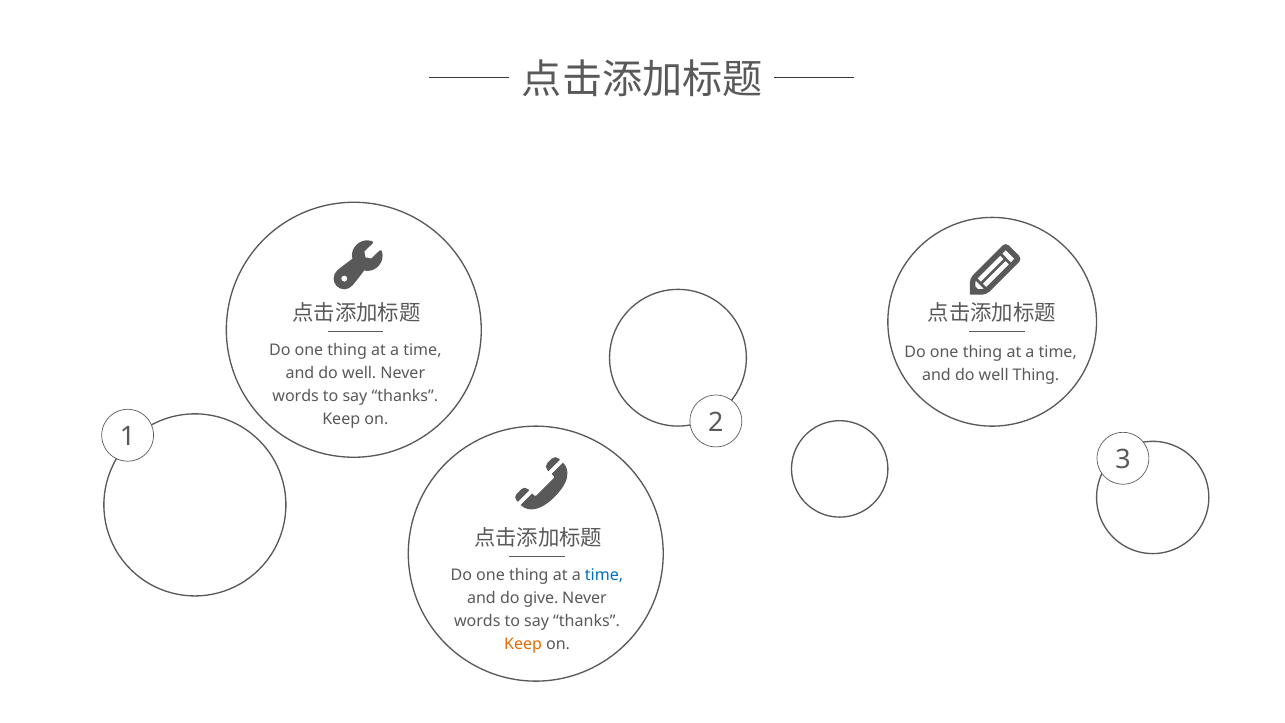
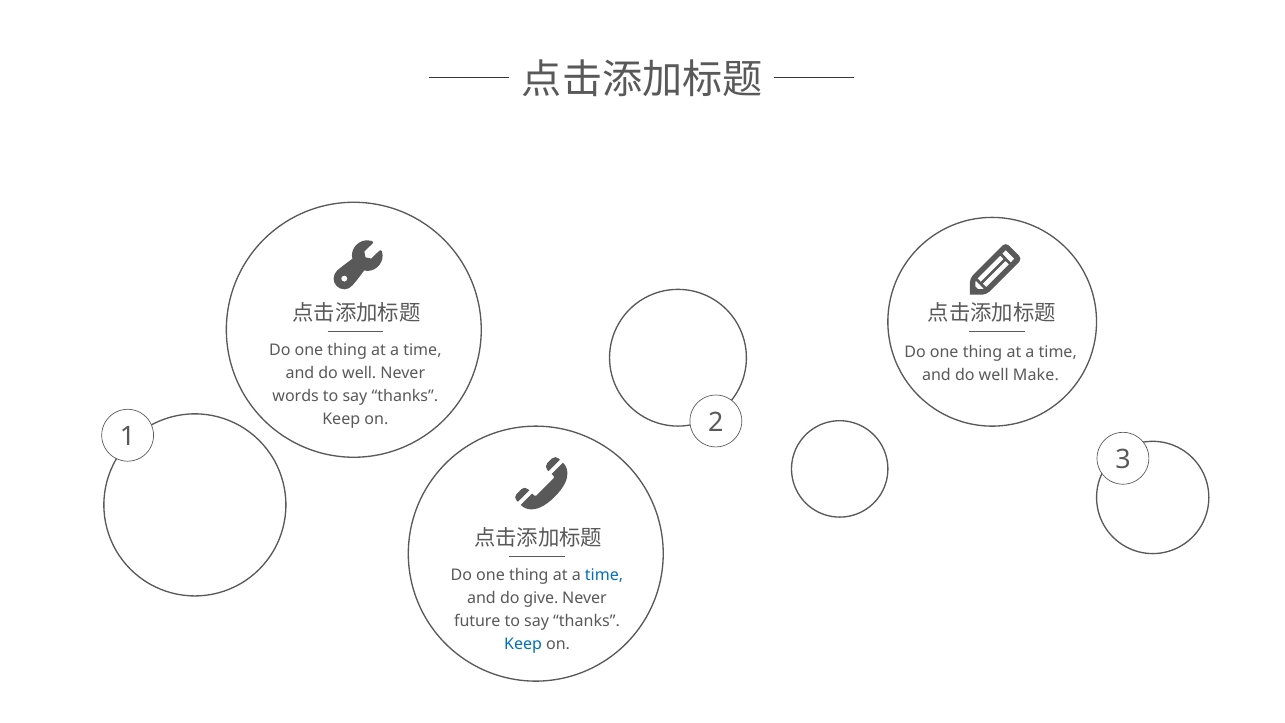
well Thing: Thing -> Make
words at (477, 621): words -> future
Keep at (523, 644) colour: orange -> blue
